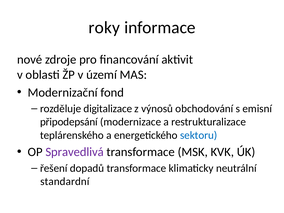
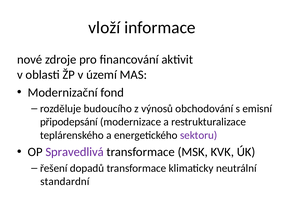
roky: roky -> vloží
digitalizace: digitalizace -> budoucího
sektoru colour: blue -> purple
